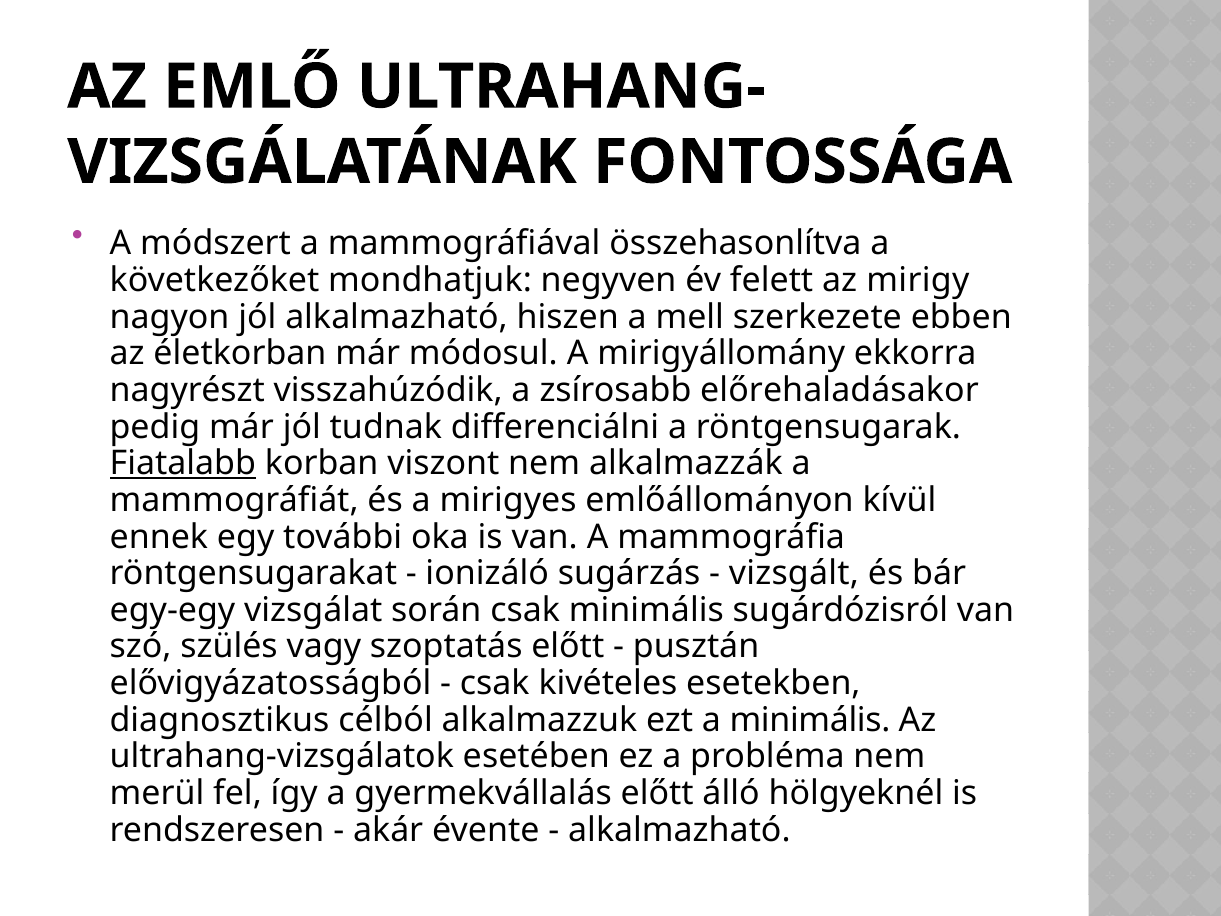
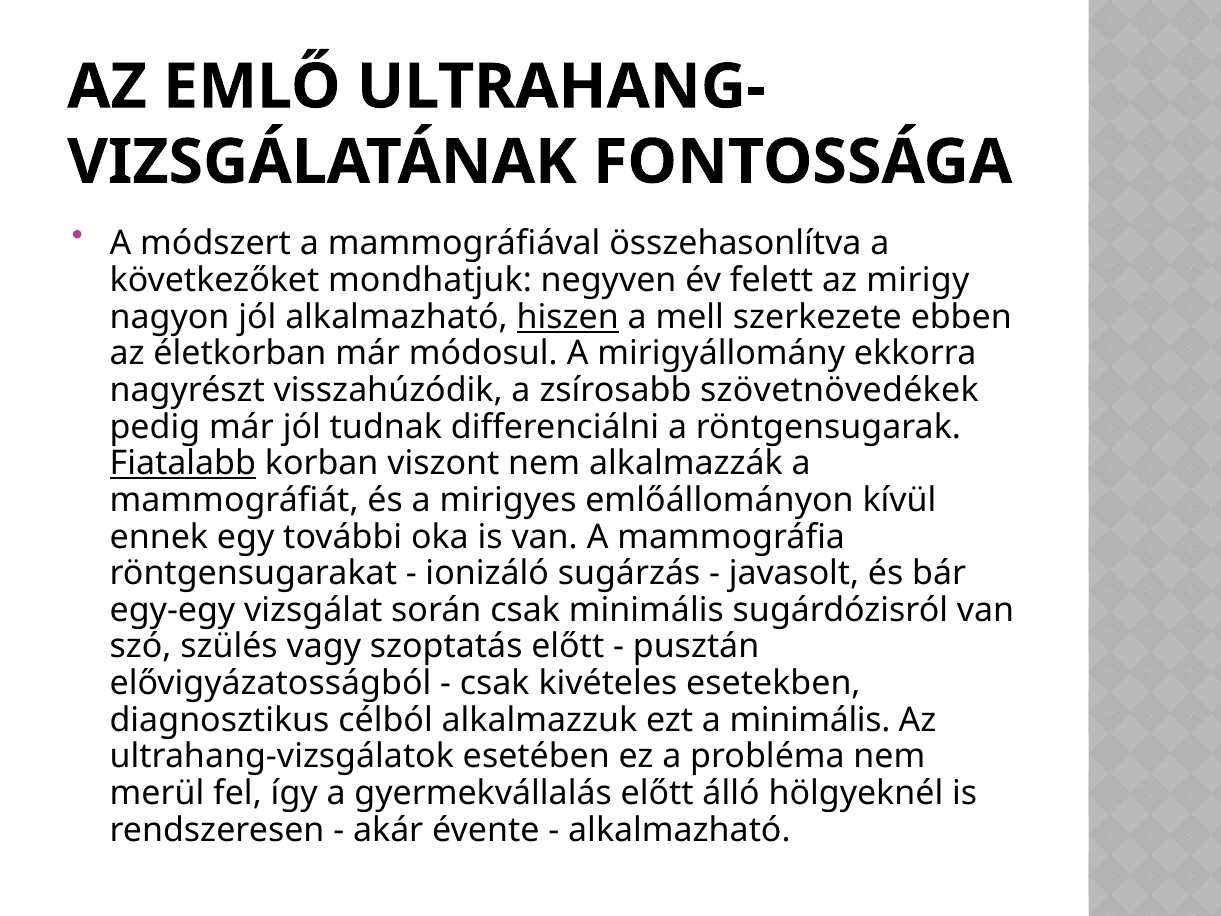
hiszen underline: none -> present
előrehaladásakor: előrehaladásakor -> szövetnövedékek
vizsgált: vizsgált -> javasolt
